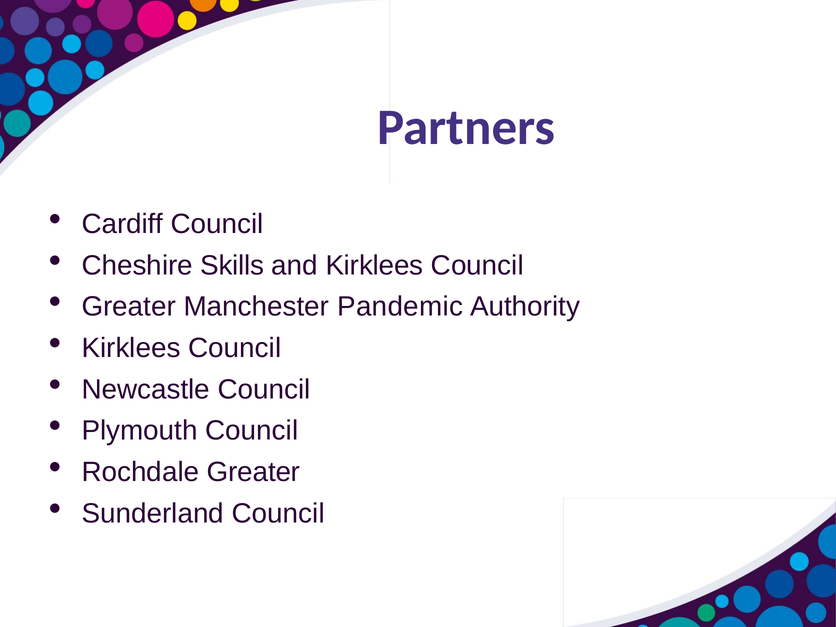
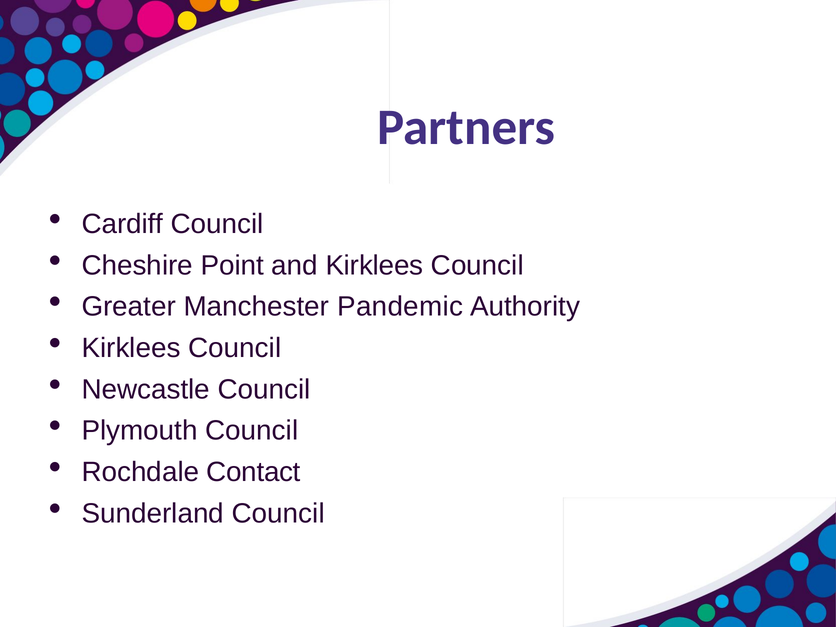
Skills: Skills -> Point
Rochdale Greater: Greater -> Contact
